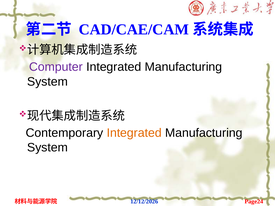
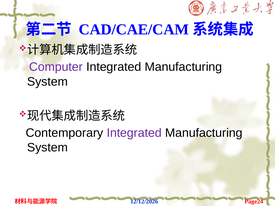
Integrated at (134, 133) colour: orange -> purple
